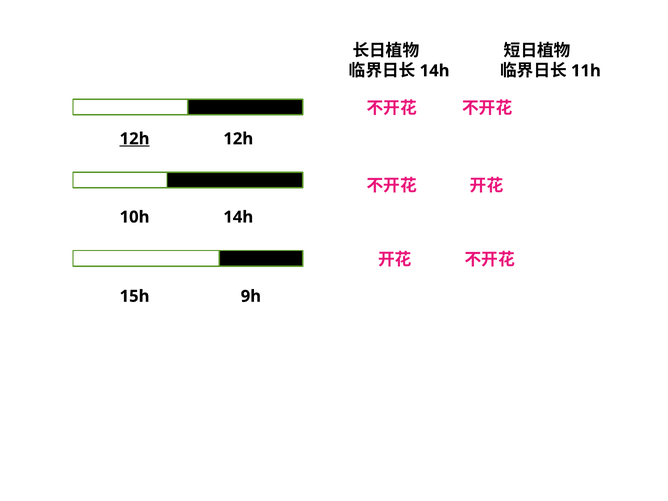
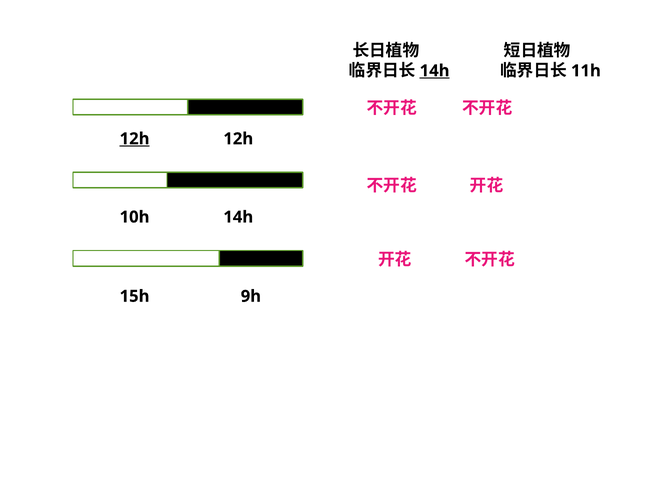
14h at (435, 71) underline: none -> present
